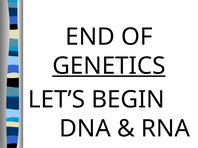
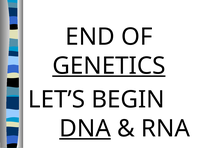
DNA underline: none -> present
